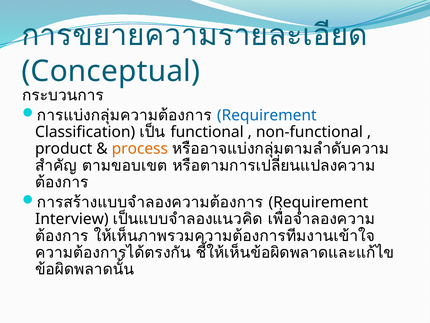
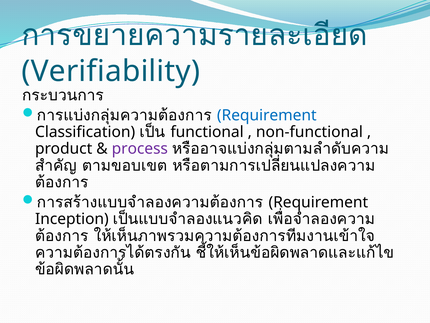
Conceptual: Conceptual -> Verifiability
process colour: orange -> purple
Interview: Interview -> Inception
